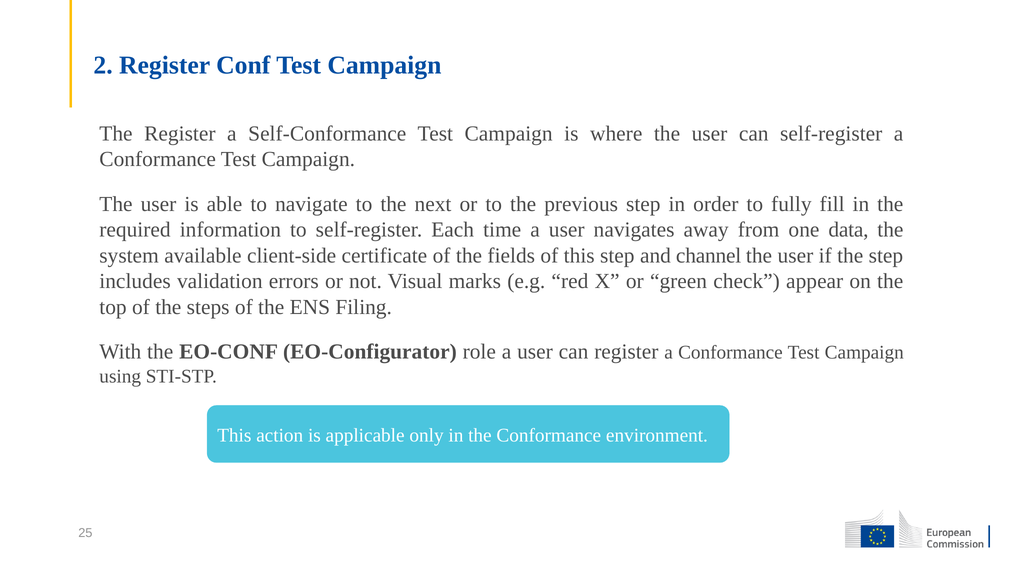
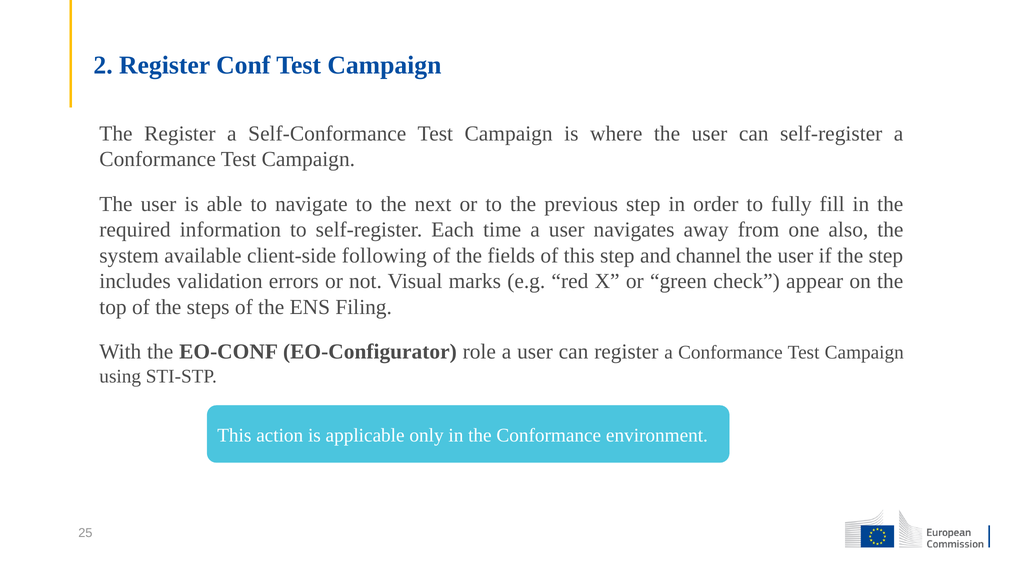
data: data -> also
certificate: certificate -> following
